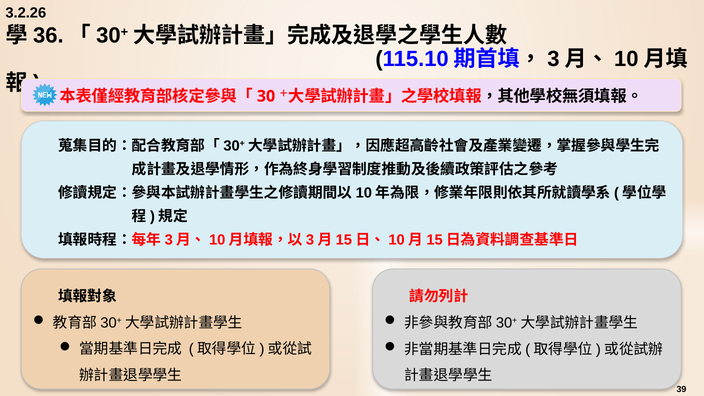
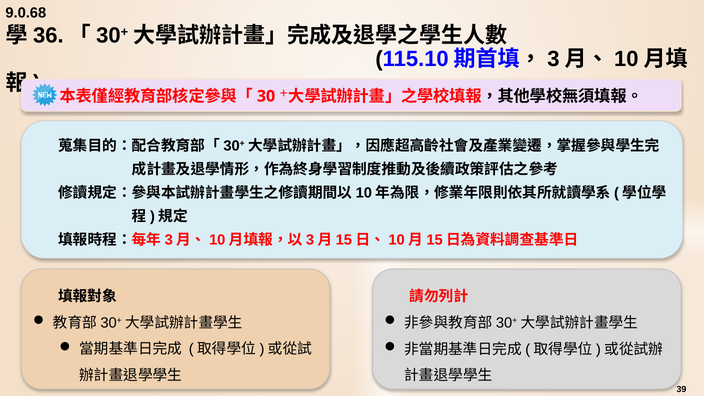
3.2.26: 3.2.26 -> 9.0.68
